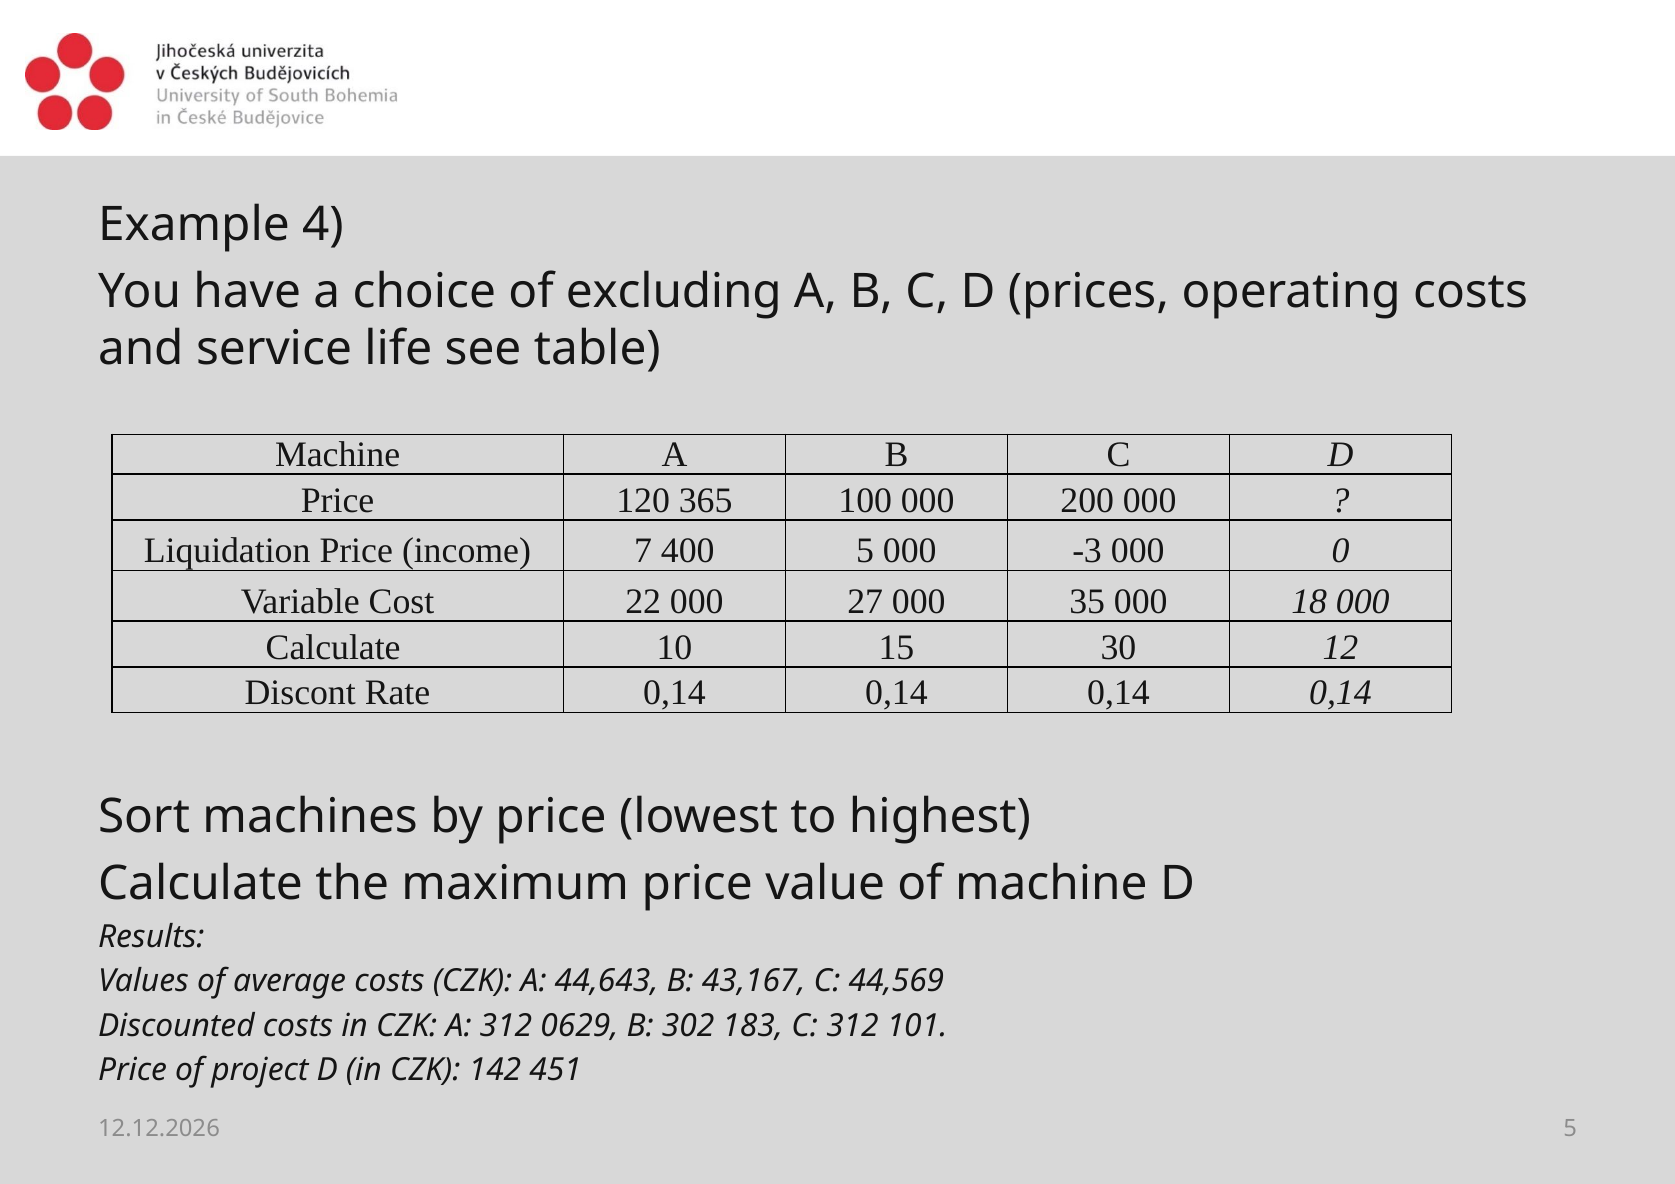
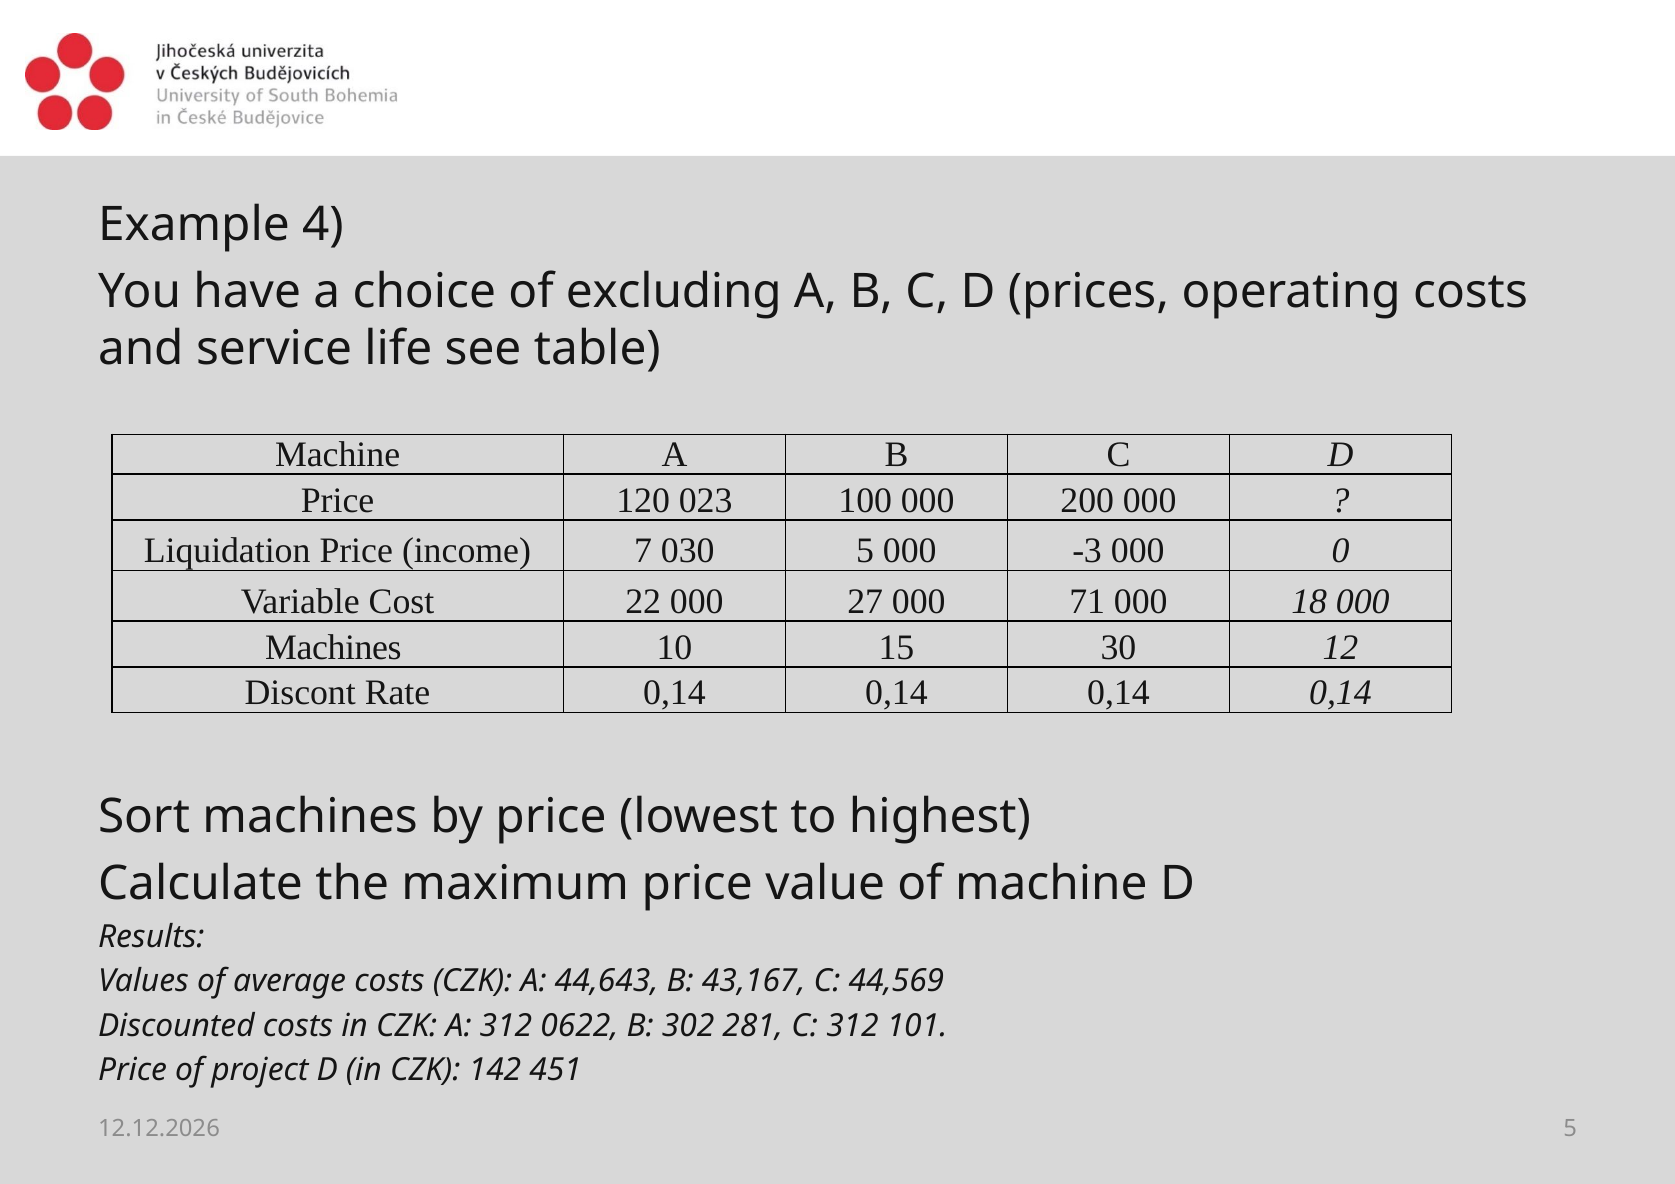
365: 365 -> 023
400: 400 -> 030
35: 35 -> 71
Calculate at (333, 647): Calculate -> Machines
0629: 0629 -> 0622
183: 183 -> 281
